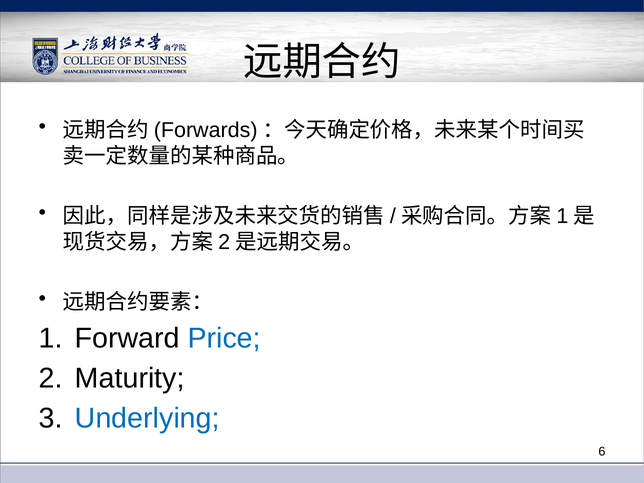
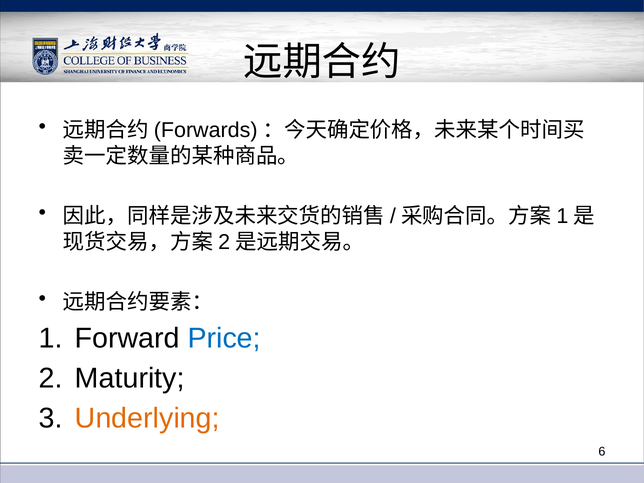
Underlying colour: blue -> orange
